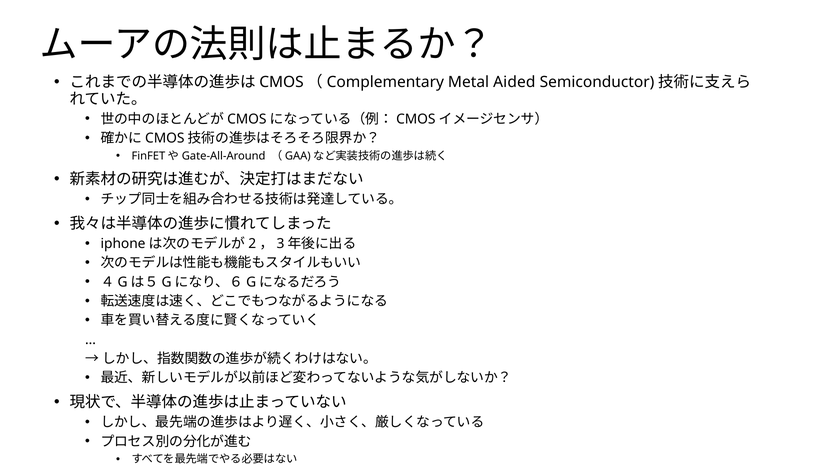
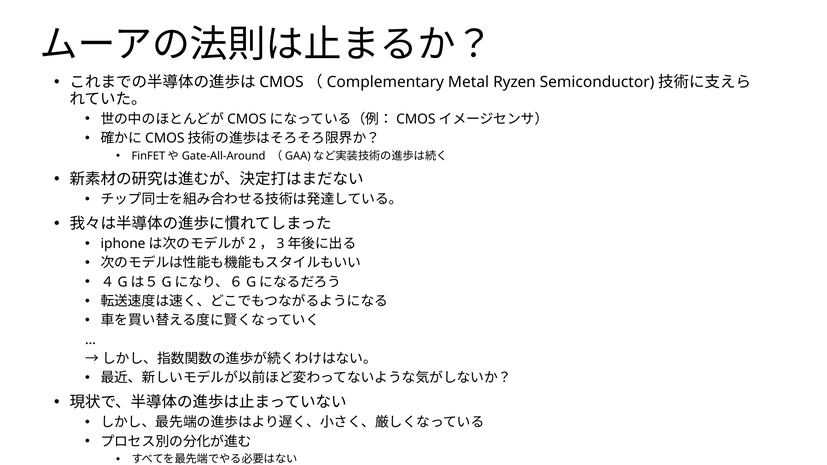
Aided: Aided -> Ryzen
